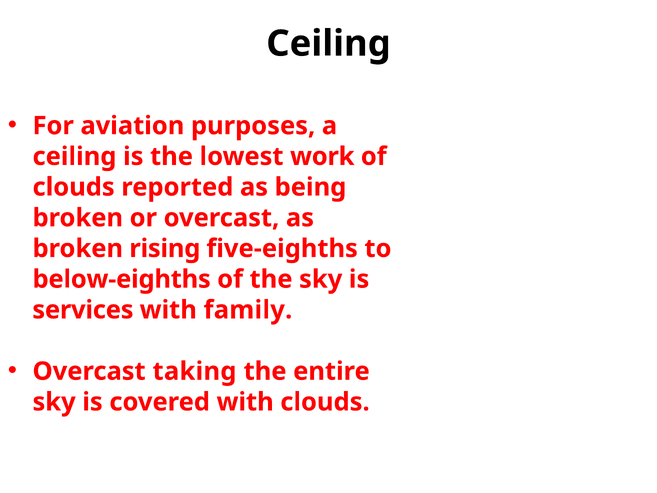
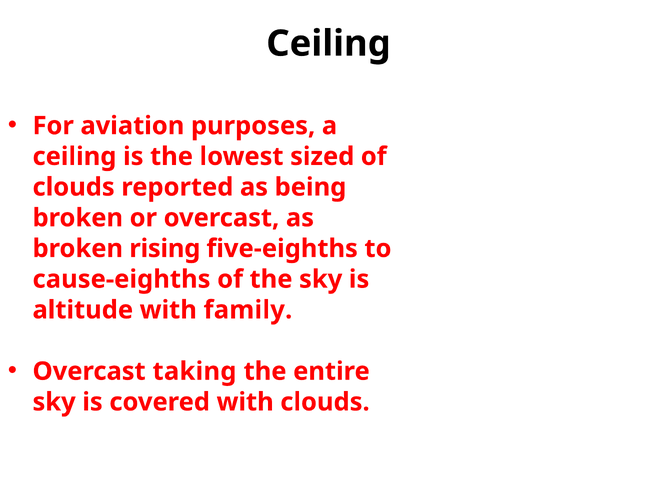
work: work -> sized
below-eighths: below-eighths -> cause-eighths
services: services -> altitude
